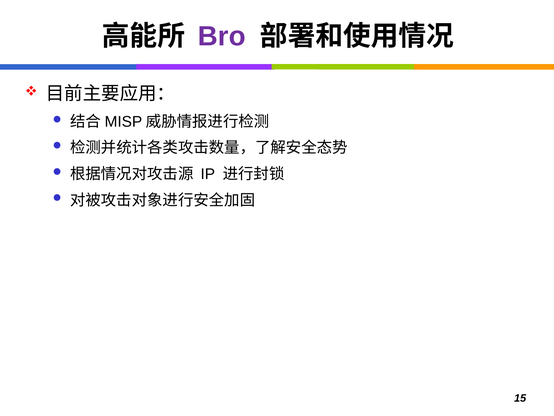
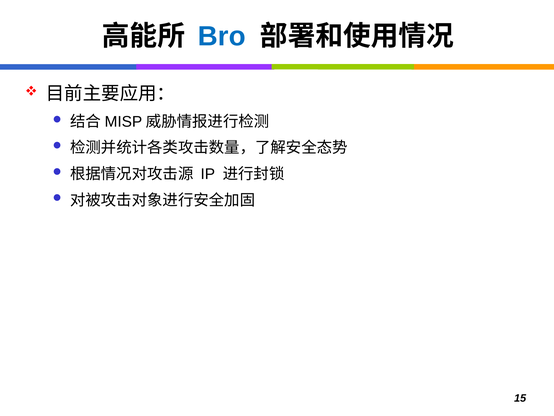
Bro colour: purple -> blue
